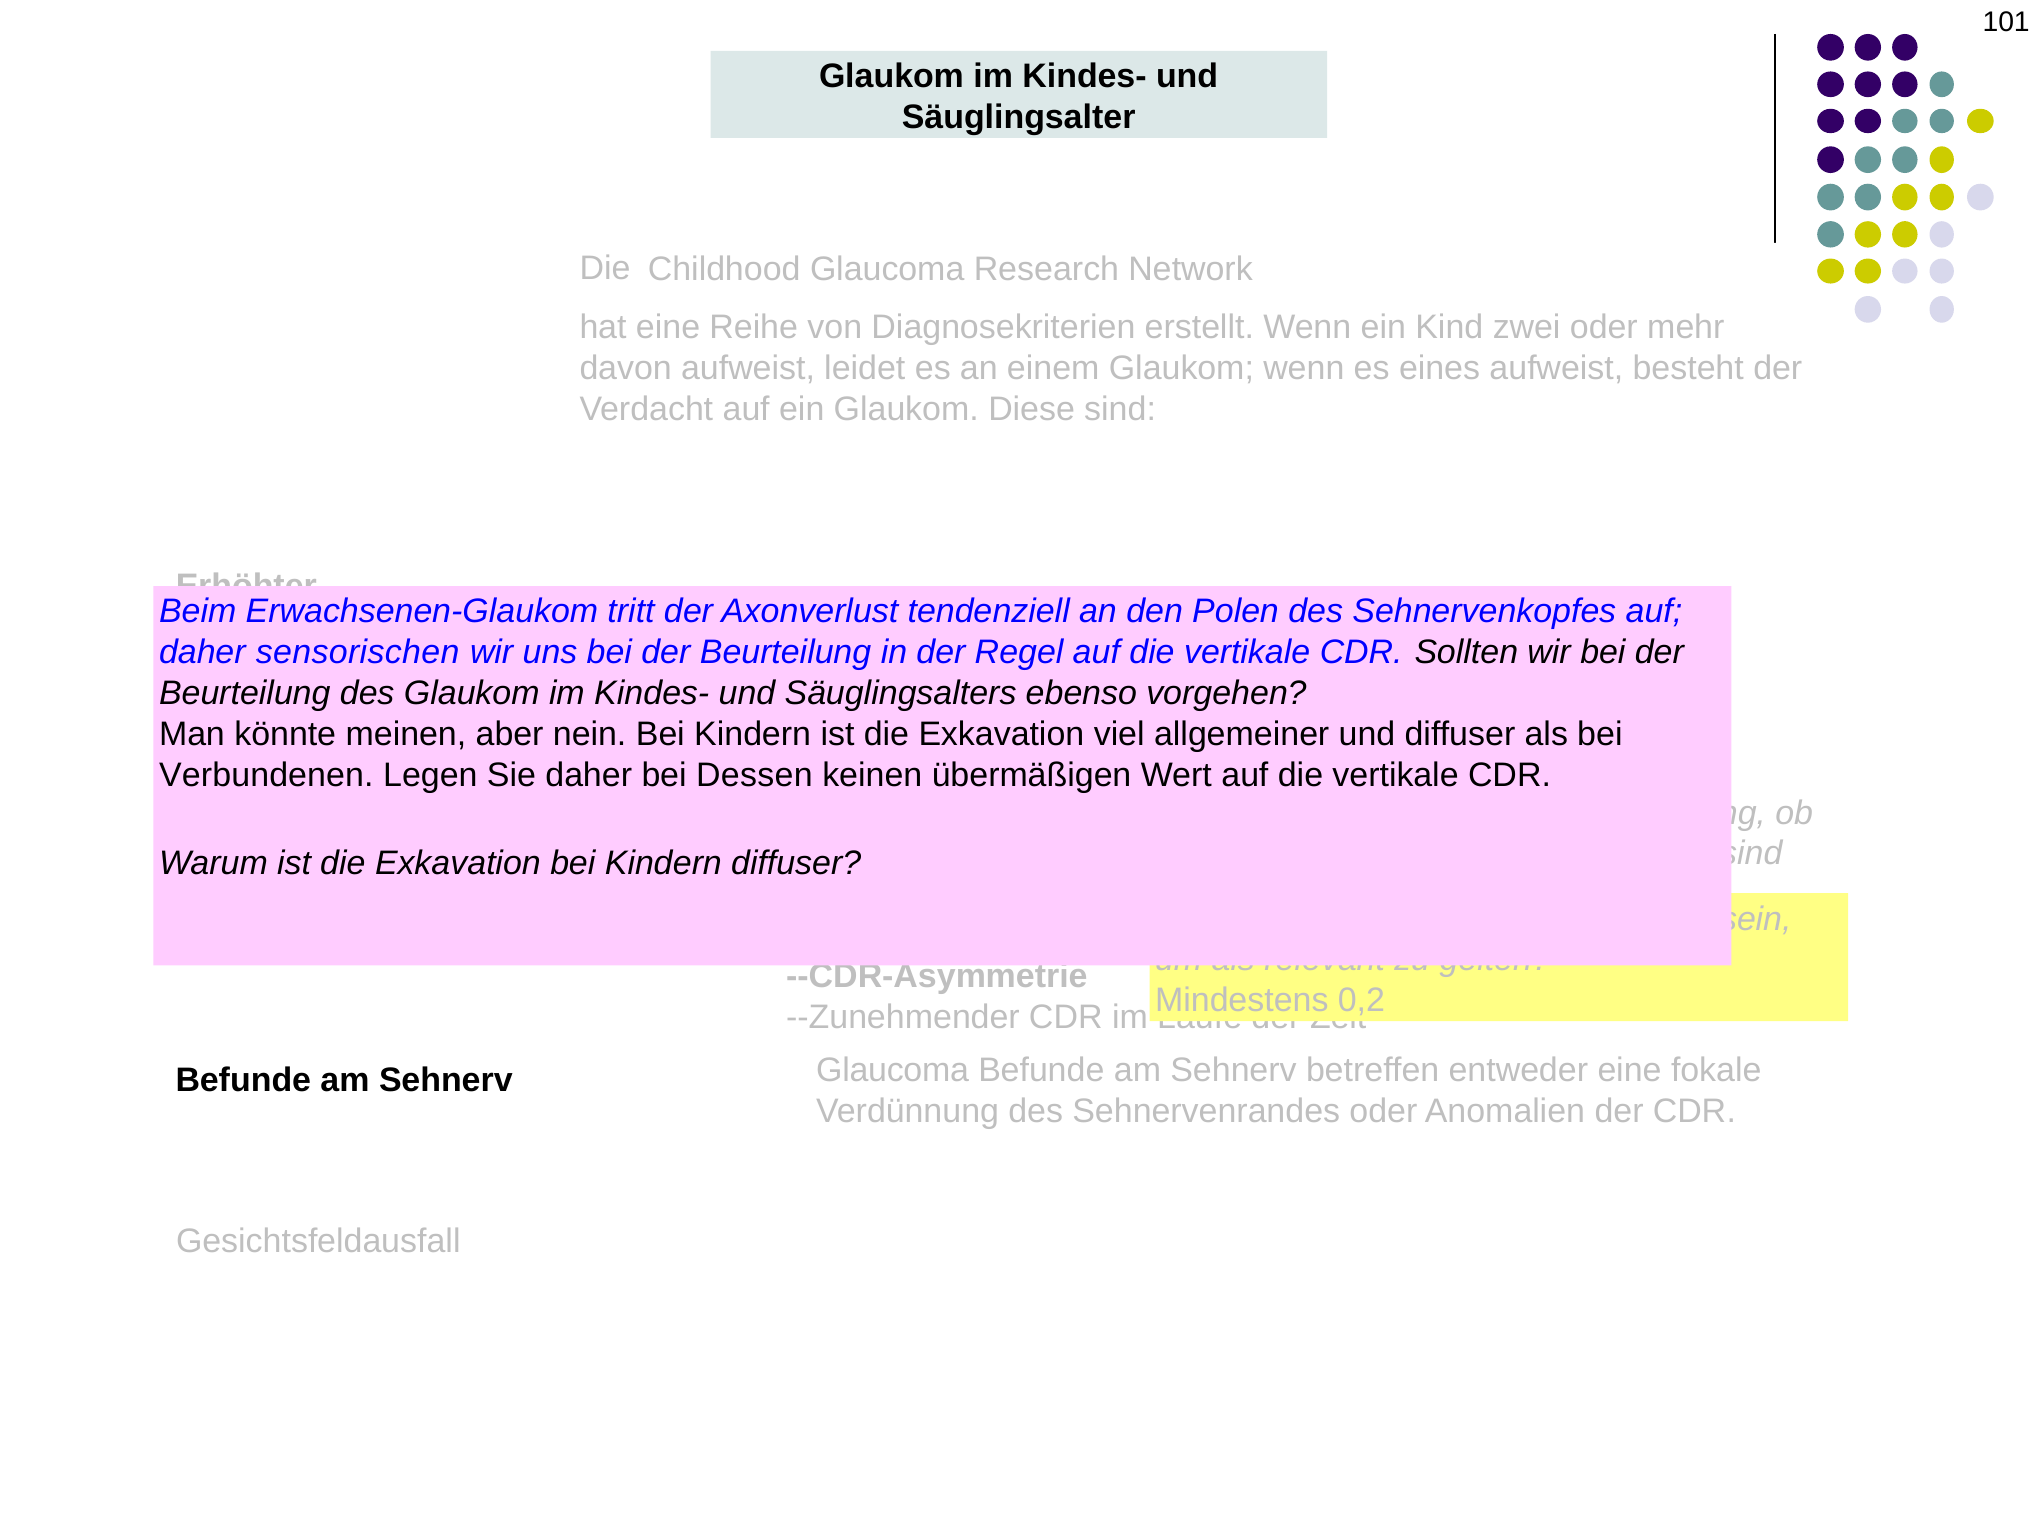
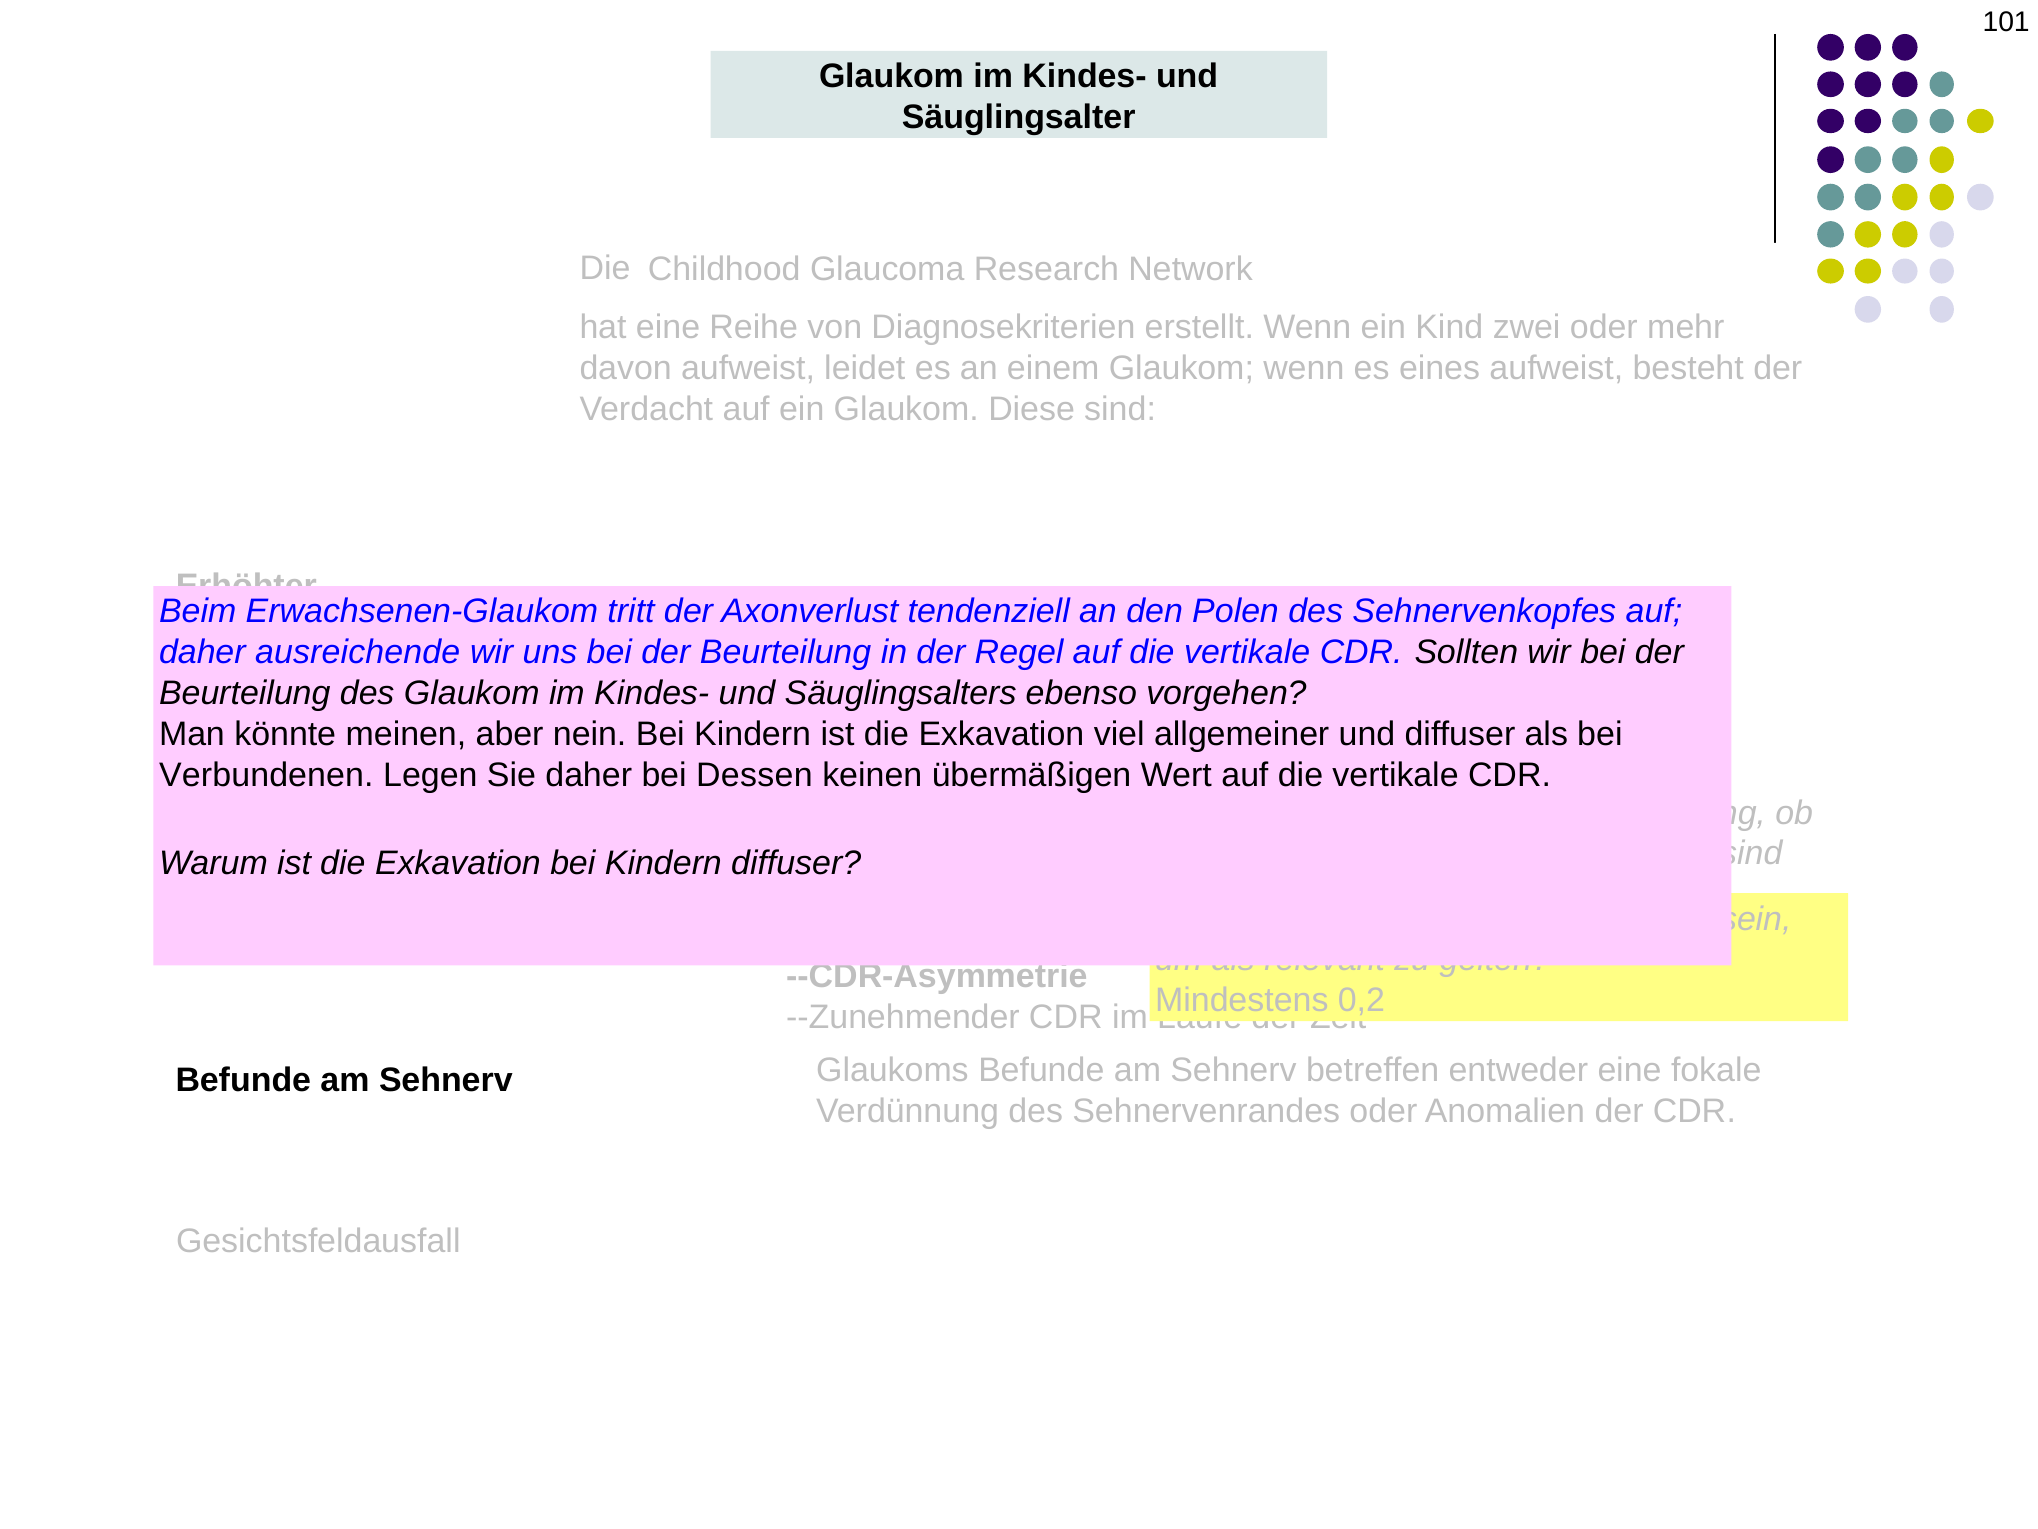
sensorischen: sensorischen -> ausreichende
Sehnerv Glaucoma: Glaucoma -> Glaukoms
